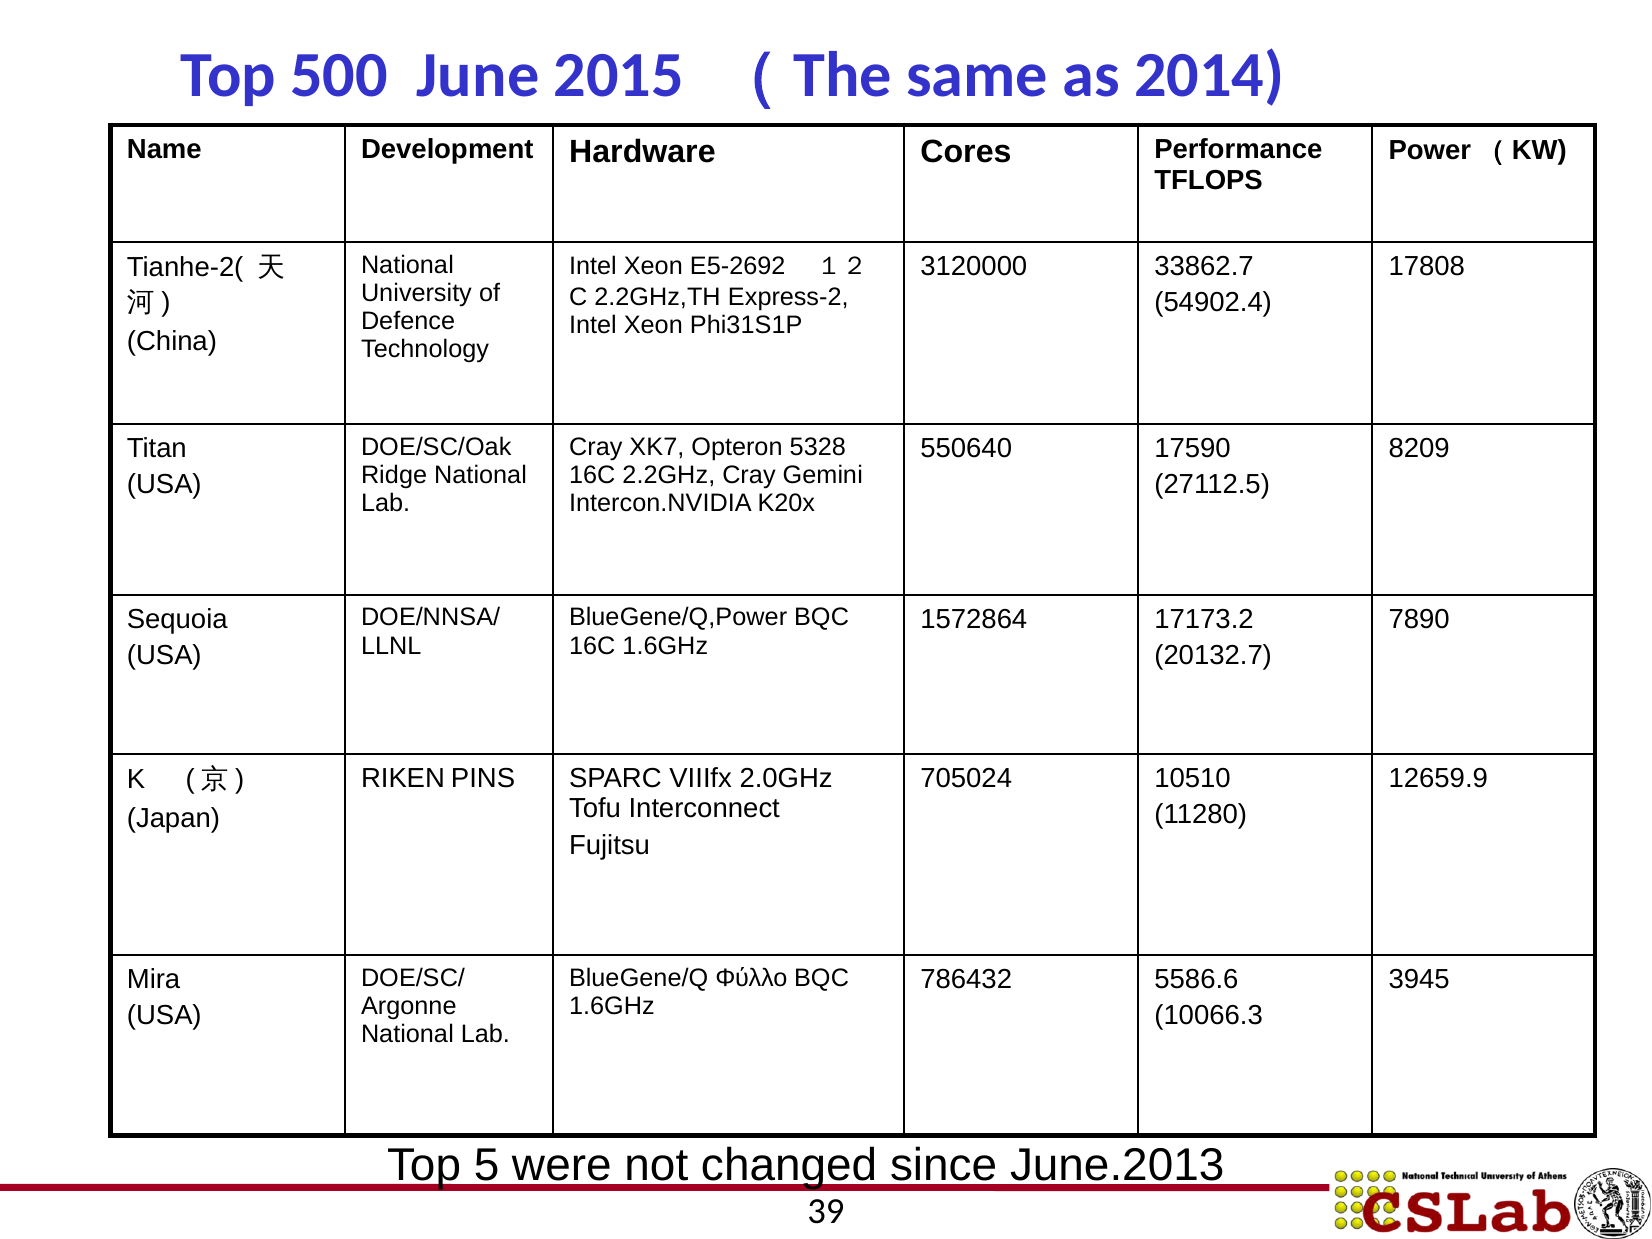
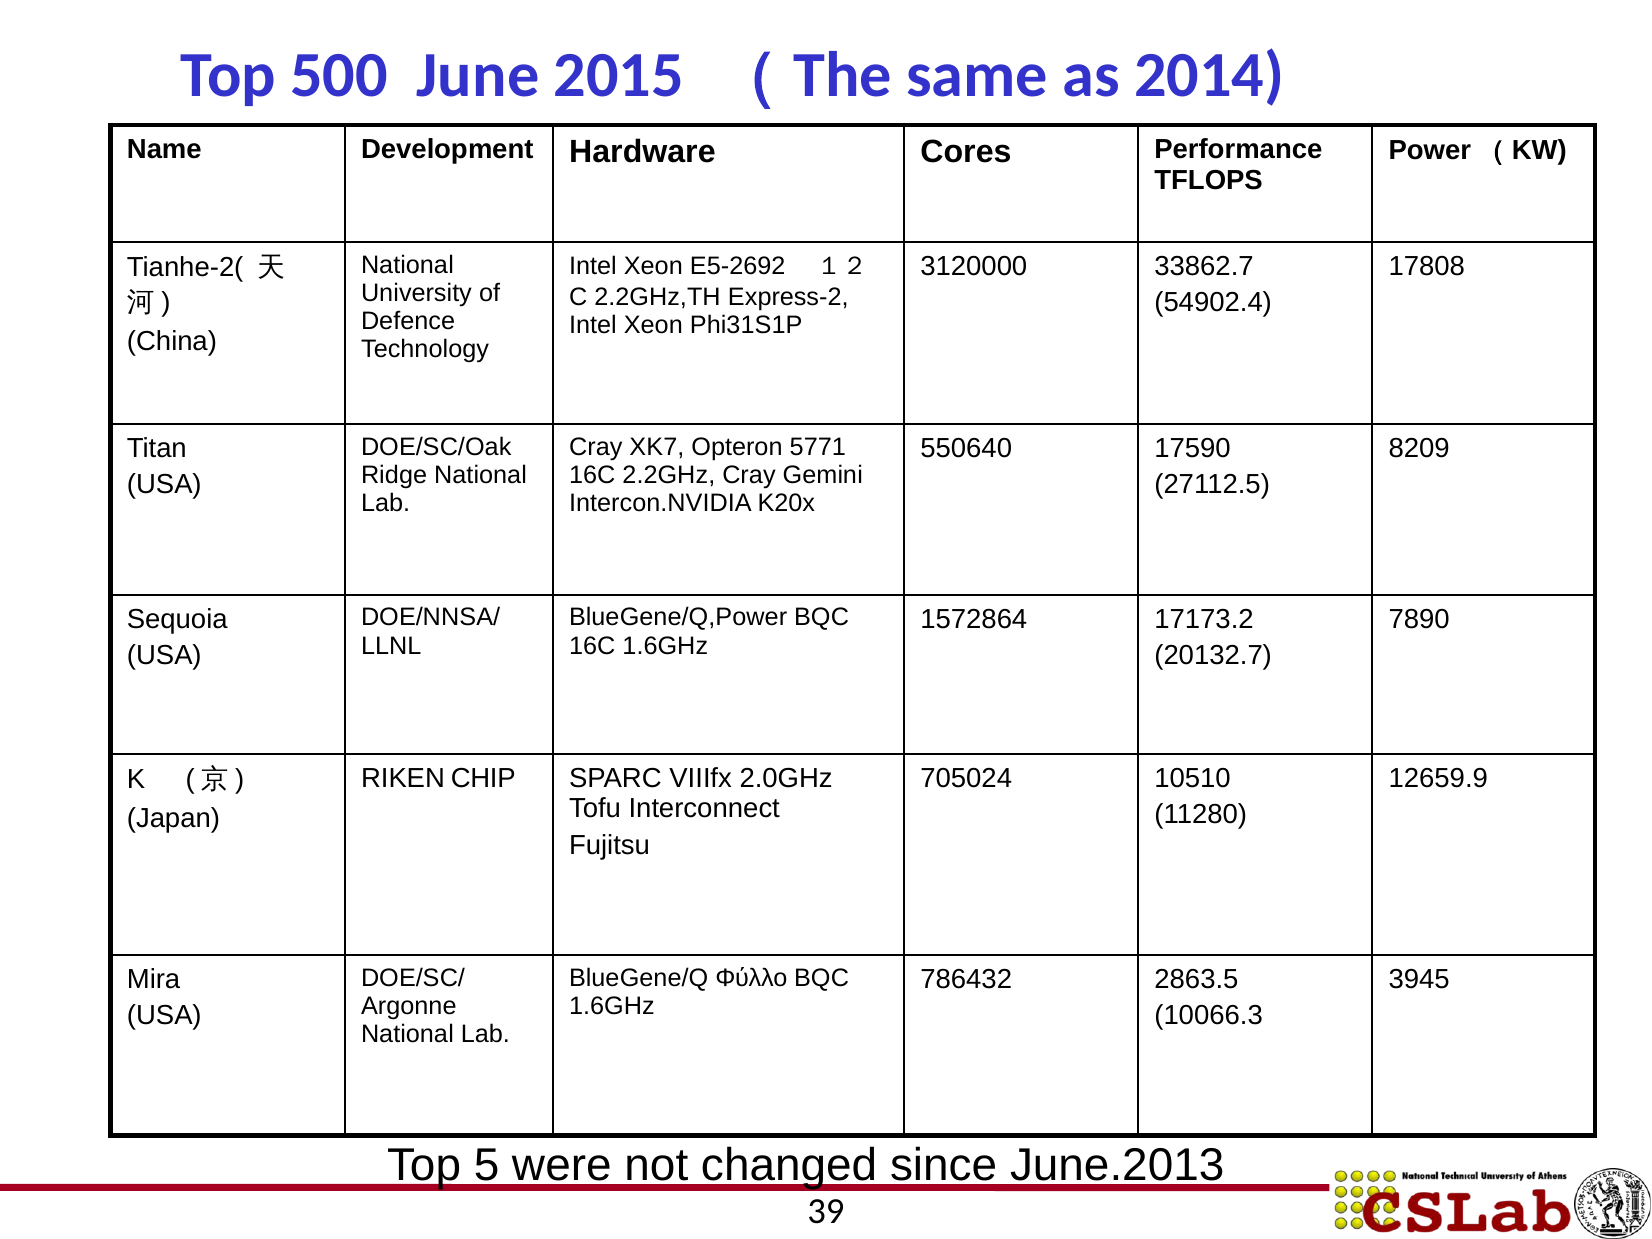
5328: 5328 -> 5771
PINS: PINS -> CHIP
5586.6: 5586.6 -> 2863.5
